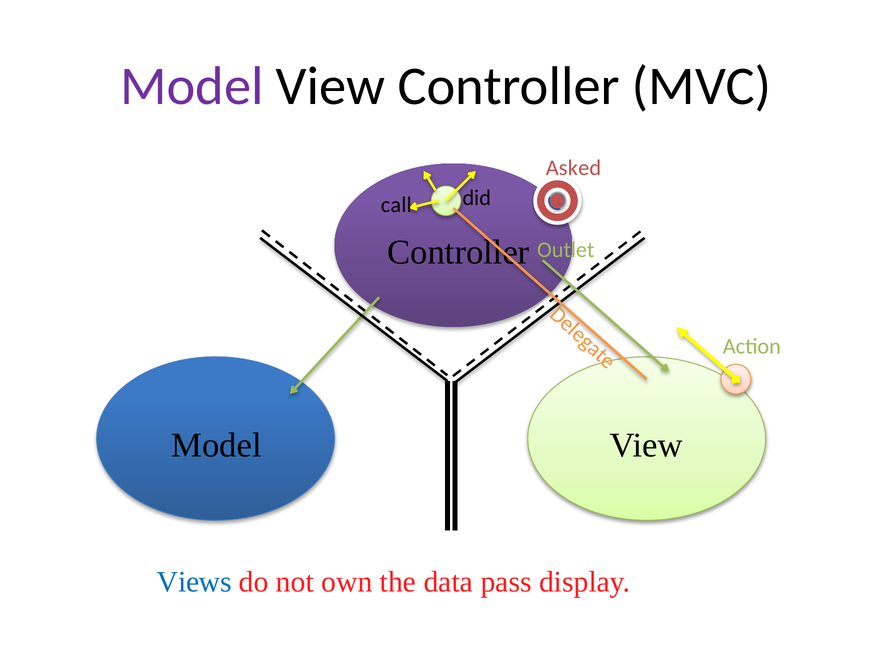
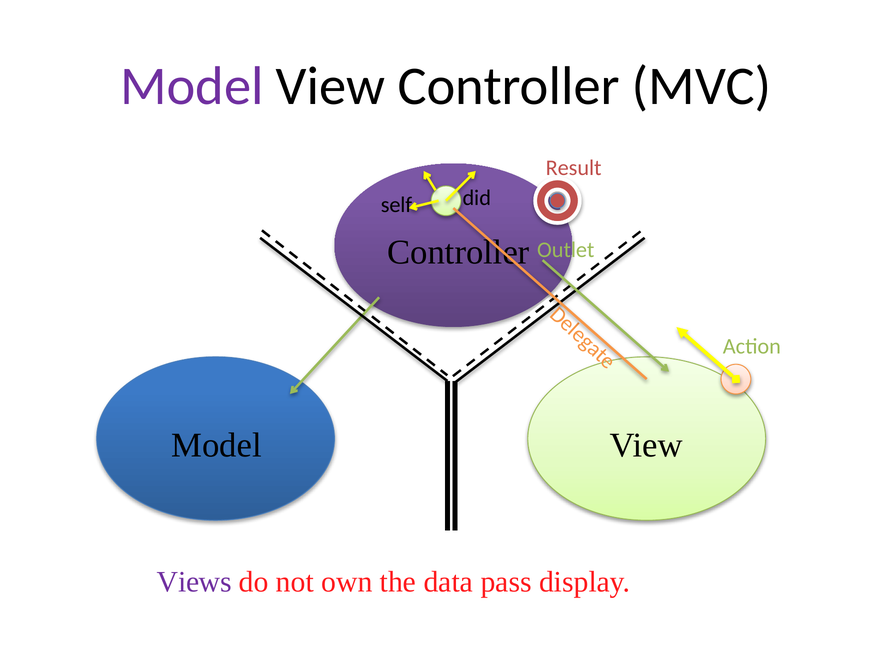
Asked: Asked -> Result
call: call -> self
Views colour: blue -> purple
